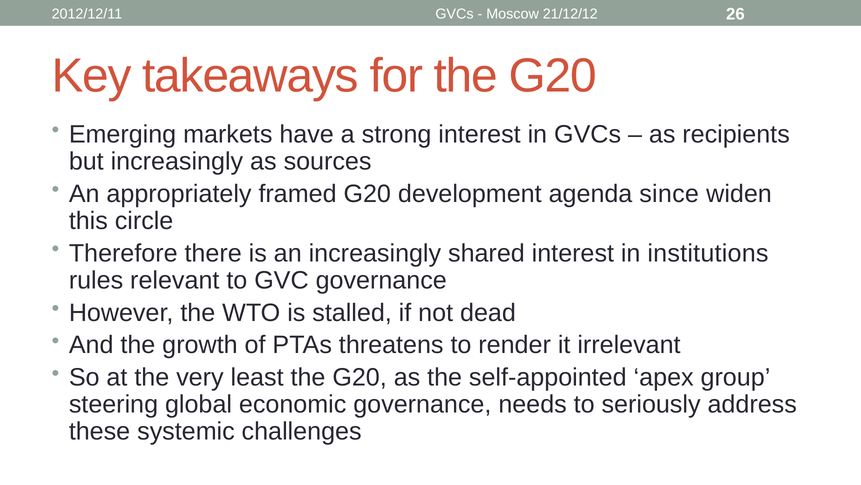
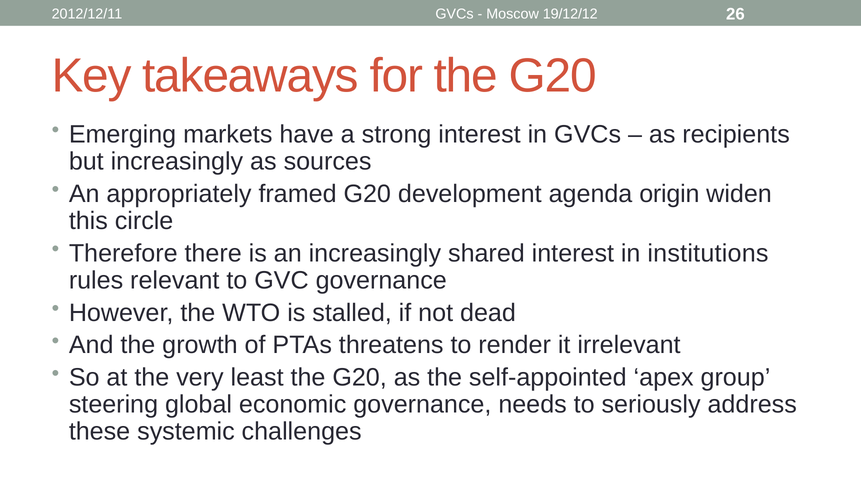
21/12/12: 21/12/12 -> 19/12/12
since: since -> origin
